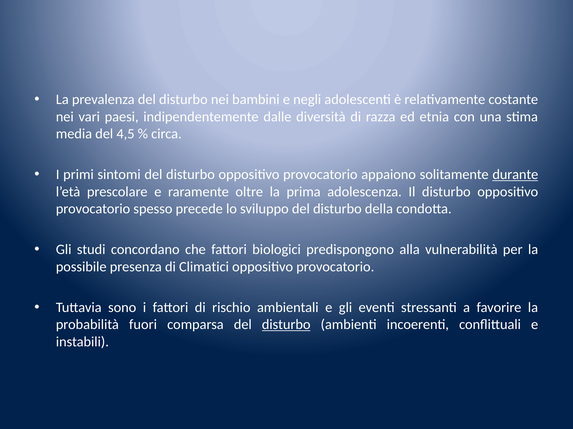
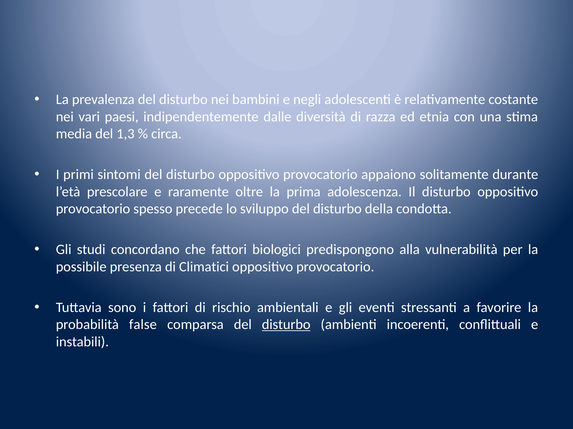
4,5: 4,5 -> 1,3
durante underline: present -> none
fuori: fuori -> false
